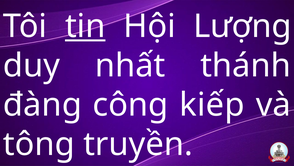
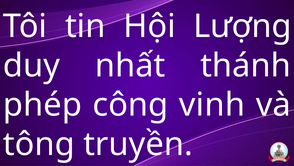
tin underline: present -> none
đàng: đàng -> phép
kiếp: kiếp -> vinh
